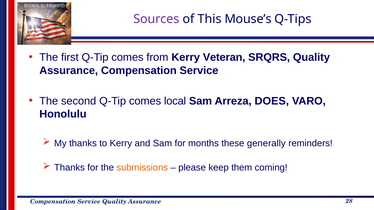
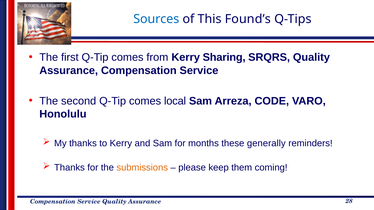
Sources colour: purple -> blue
Mouse’s: Mouse’s -> Found’s
Veteran: Veteran -> Sharing
DOES: DOES -> CODE
